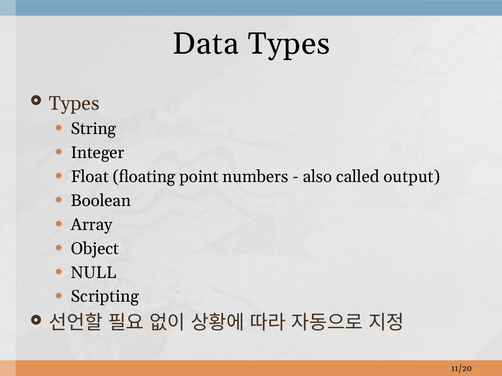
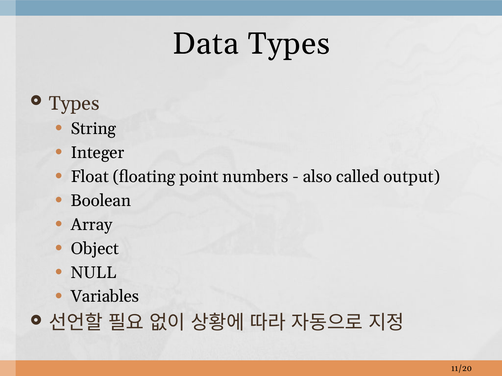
Scripting: Scripting -> Variables
